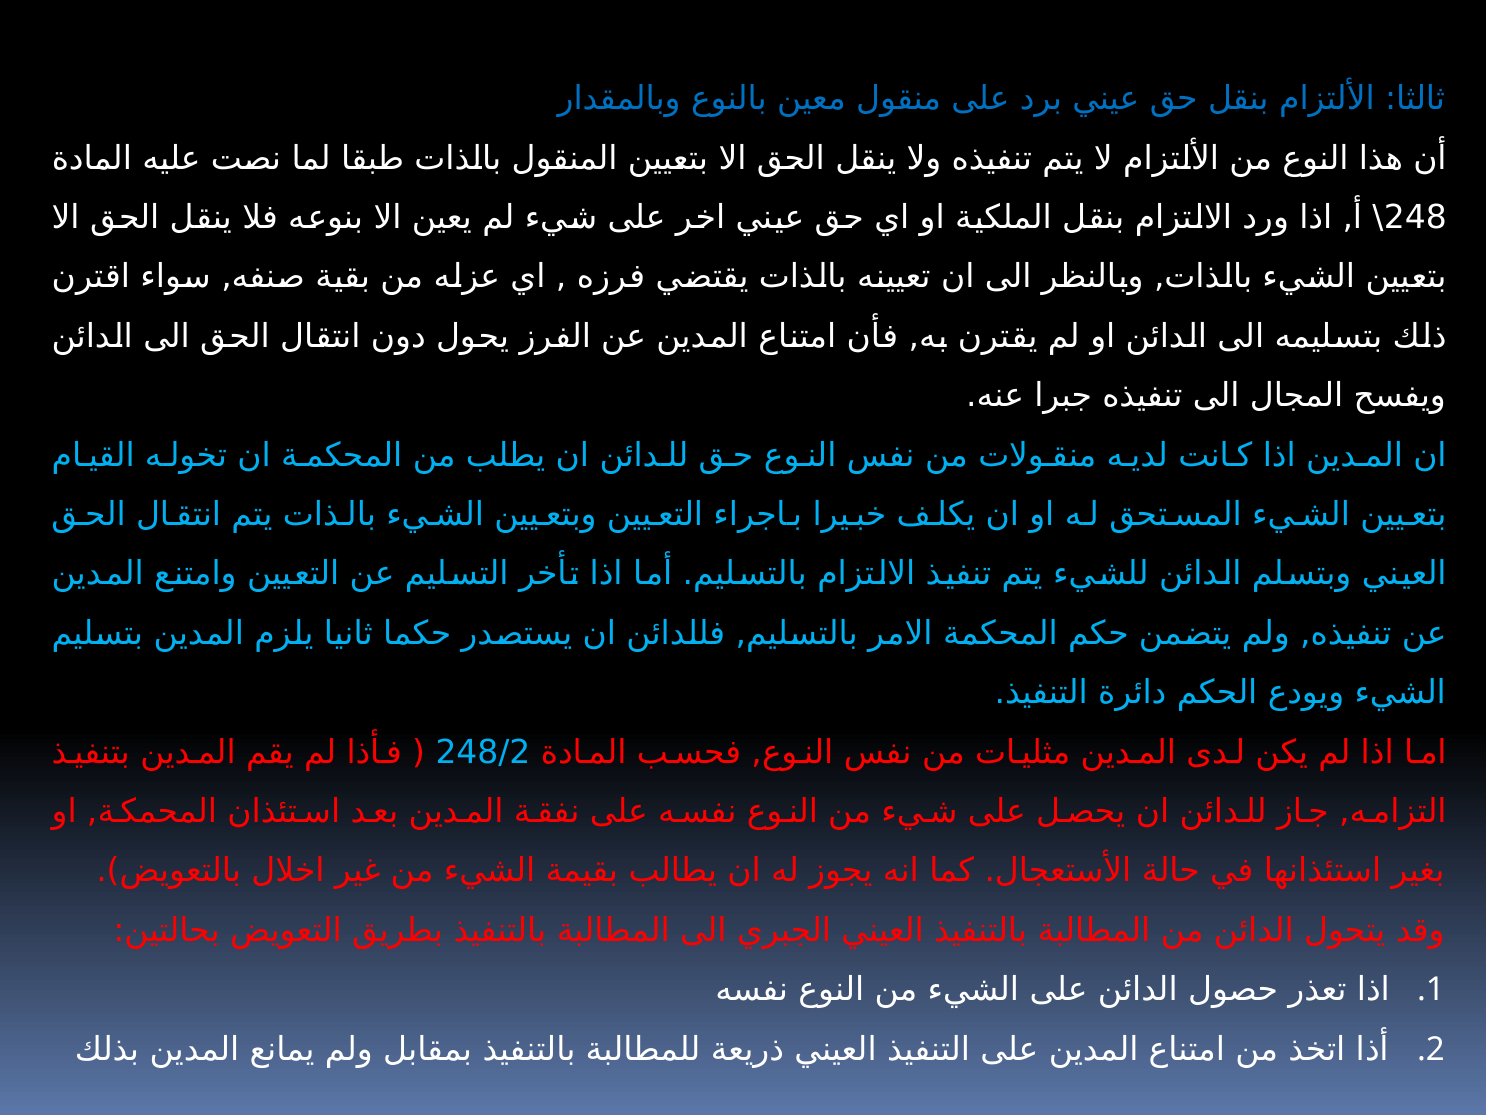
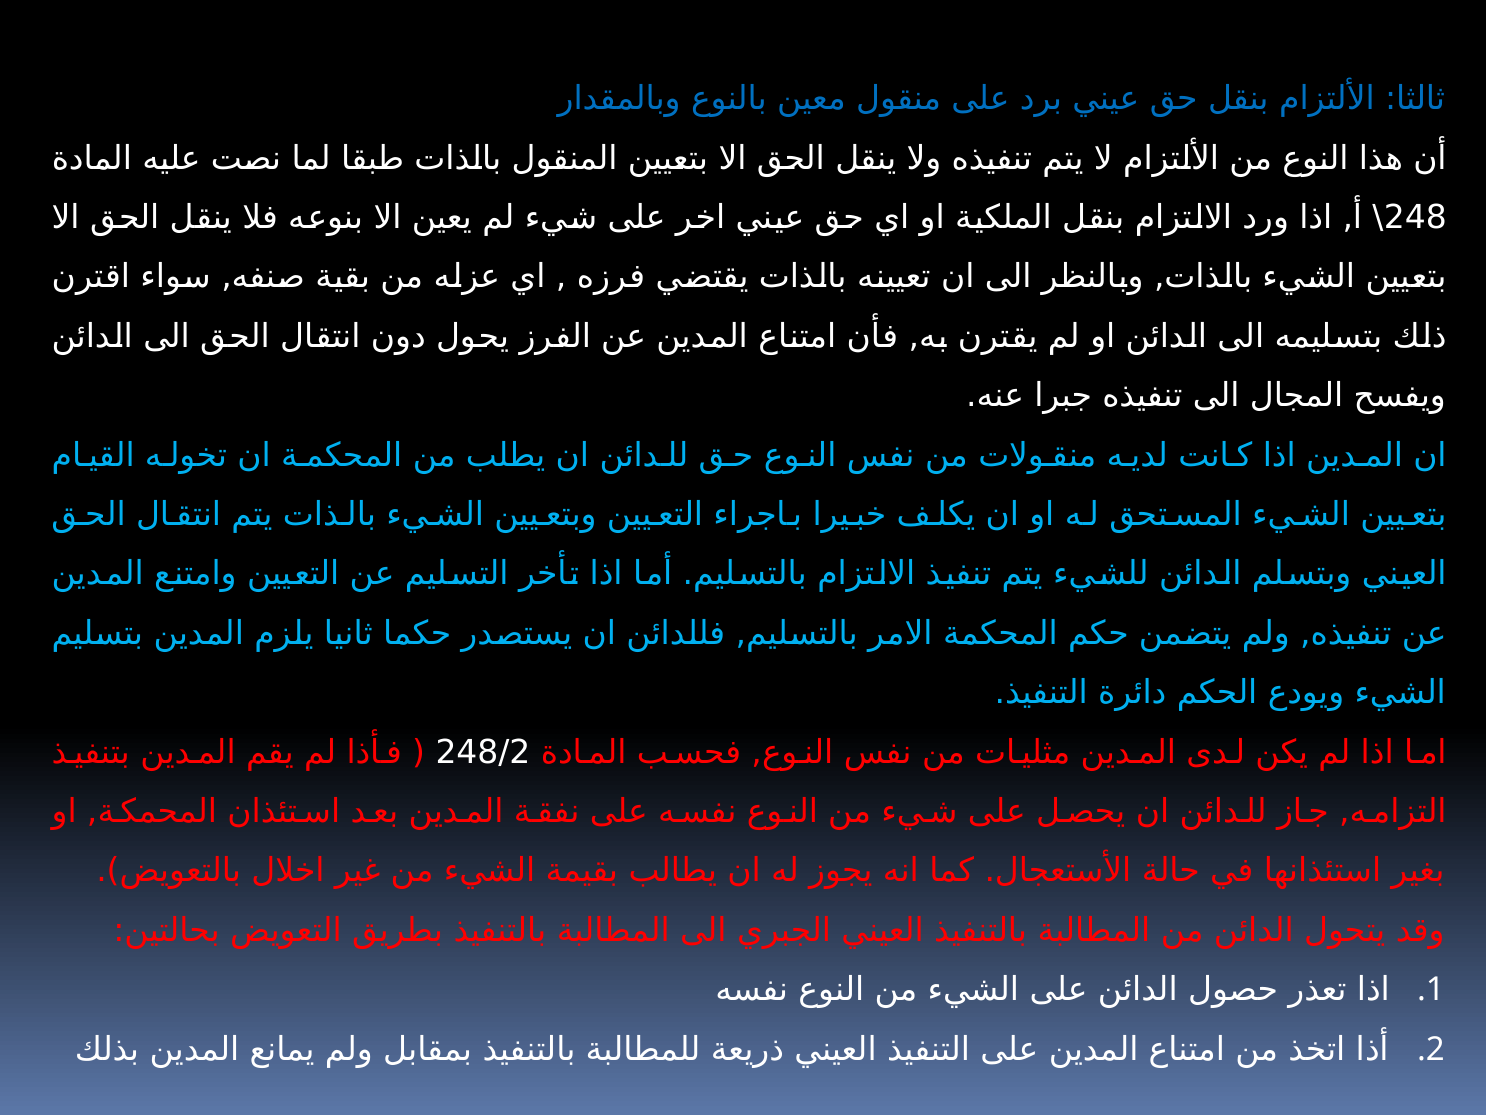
248/2 colour: light blue -> white
